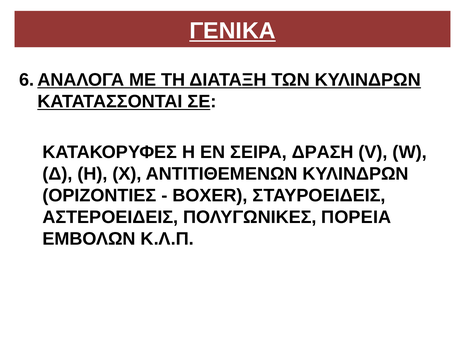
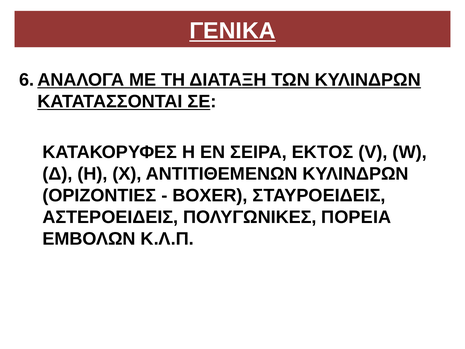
ΔΡΑΣΗ: ΔΡΑΣΗ -> ΕΚΤΟΣ
